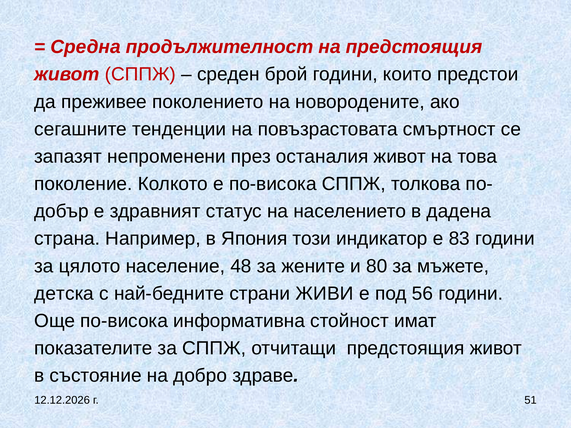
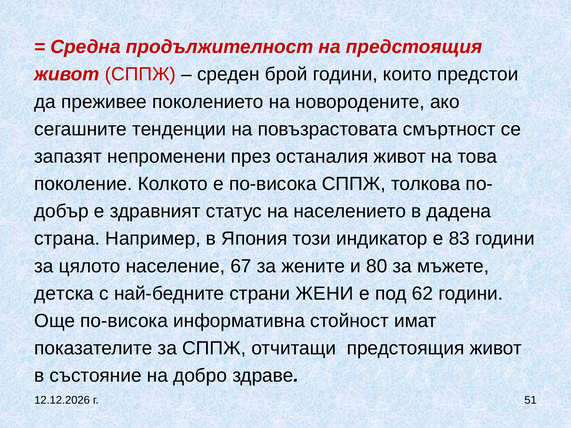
48: 48 -> 67
ЖИВИ: ЖИВИ -> ЖЕНИ
56: 56 -> 62
